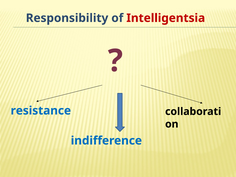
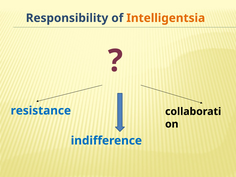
Intelligentsia colour: red -> orange
